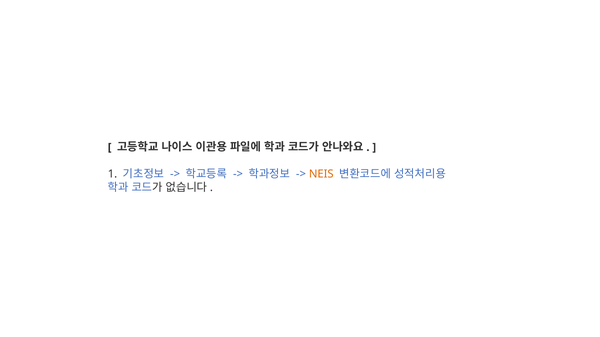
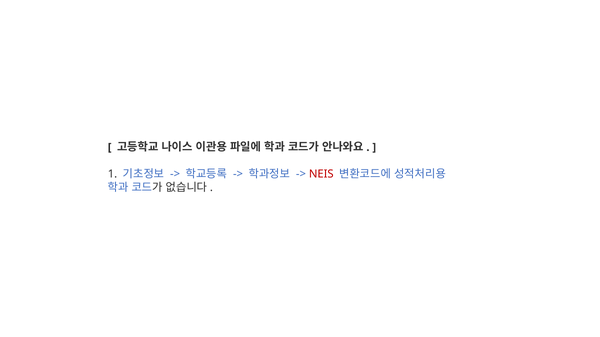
NEIS colour: orange -> red
